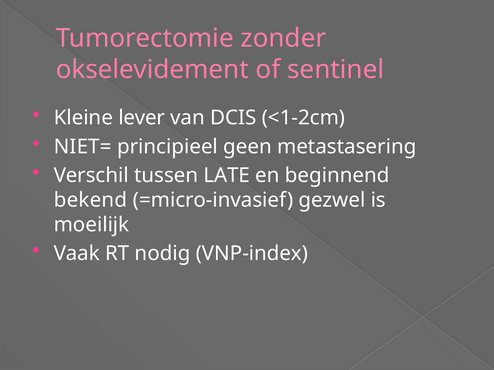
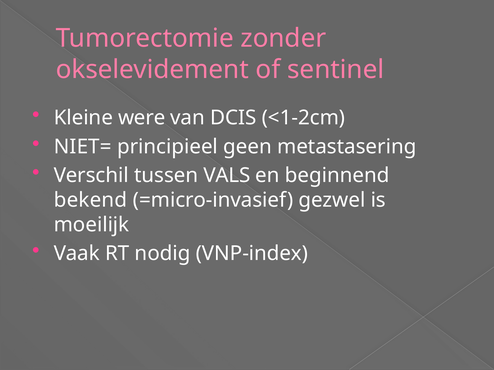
lever: lever -> were
LATE: LATE -> VALS
